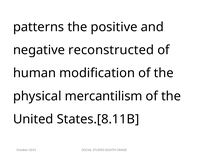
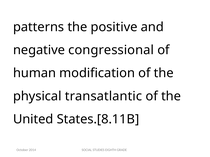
reconstructed: reconstructed -> congressional
mercantilism: mercantilism -> transatlantic
